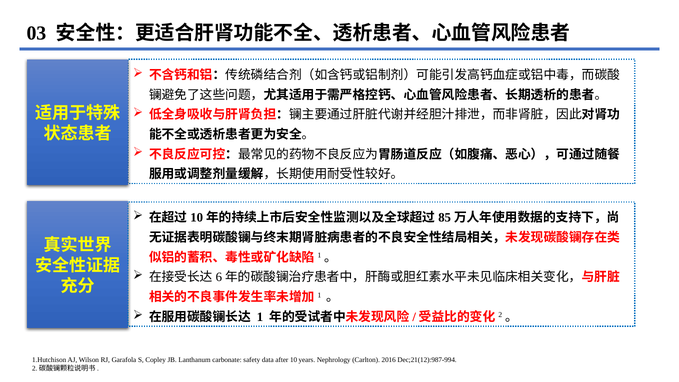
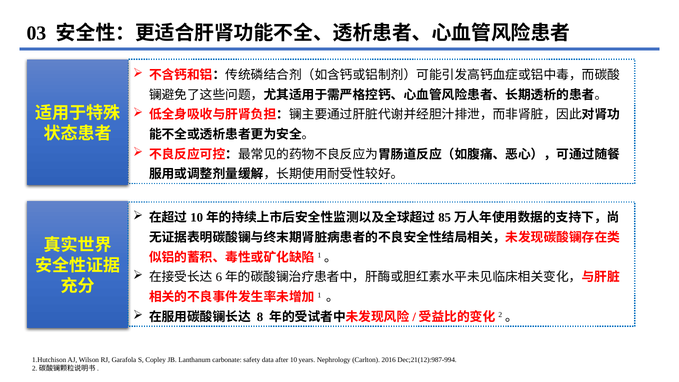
1: 1 -> 8
